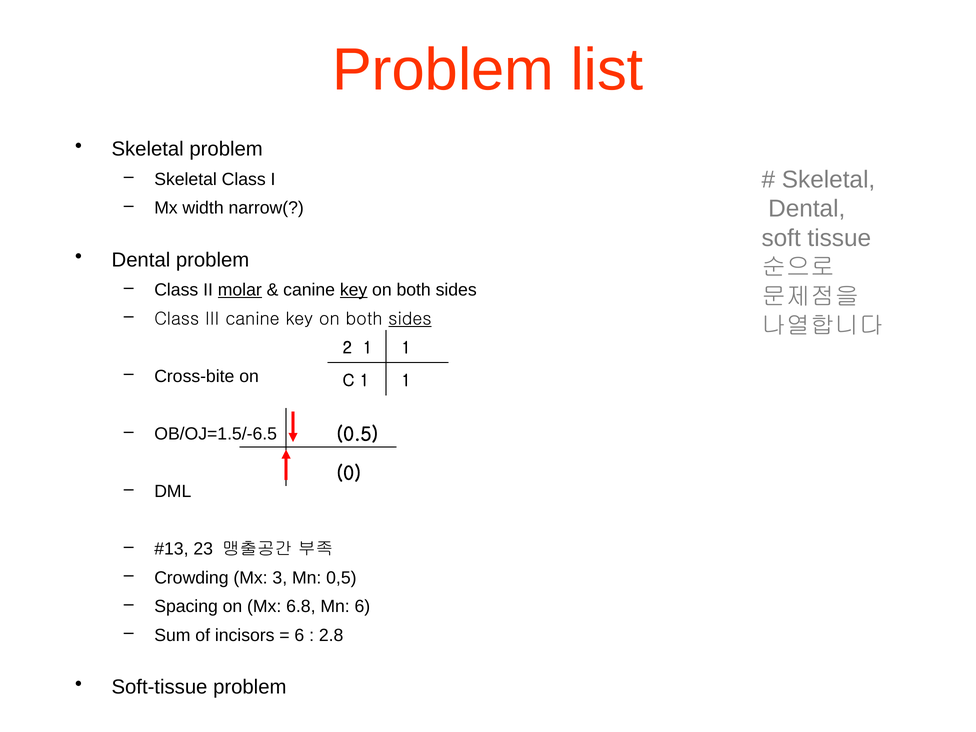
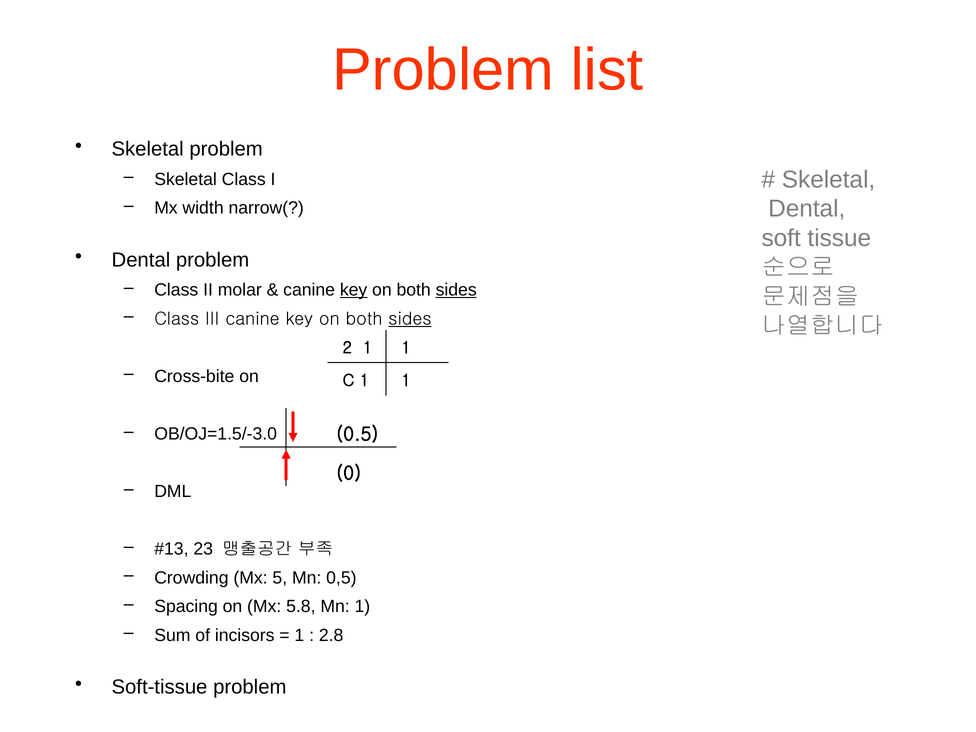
molar underline: present -> none
sides at (456, 290) underline: none -> present
OB/OJ=1.5/-6.5: OB/OJ=1.5/-6.5 -> OB/OJ=1.5/-3.0
3: 3 -> 5
6.8: 6.8 -> 5.8
Mn 6: 6 -> 1
6 at (299, 635): 6 -> 1
